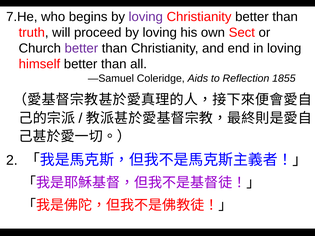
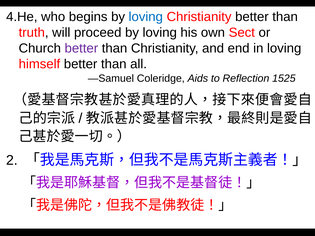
7.He: 7.He -> 4.He
loving at (146, 17) colour: purple -> blue
1855: 1855 -> 1525
